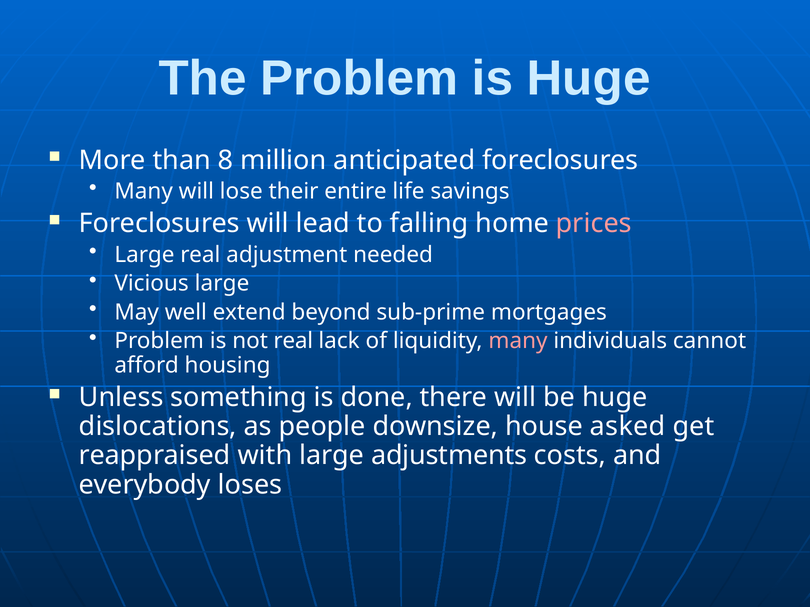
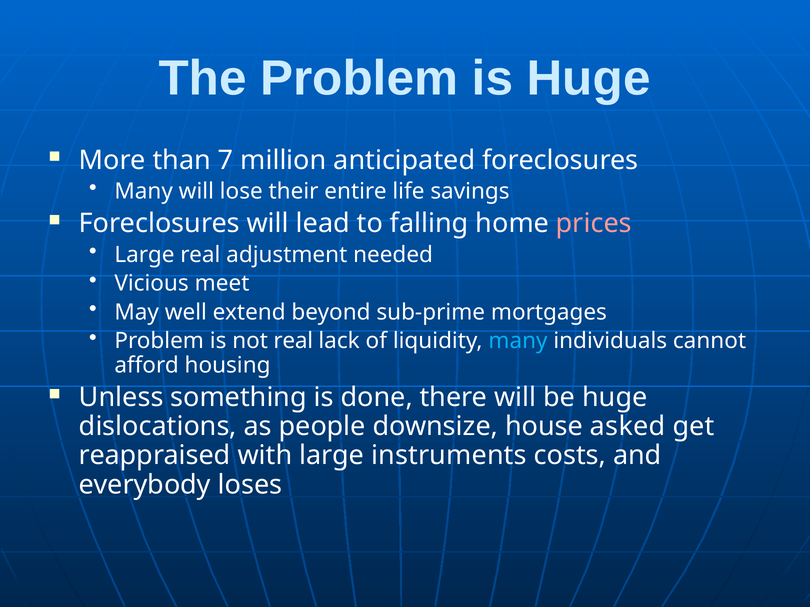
8: 8 -> 7
Vicious large: large -> meet
many at (518, 341) colour: pink -> light blue
adjustments: adjustments -> instruments
